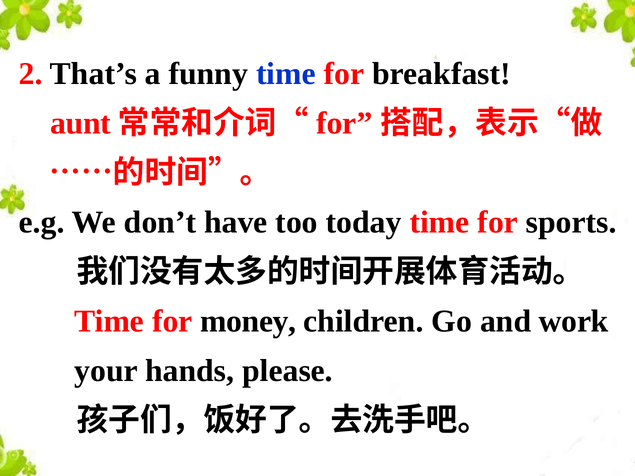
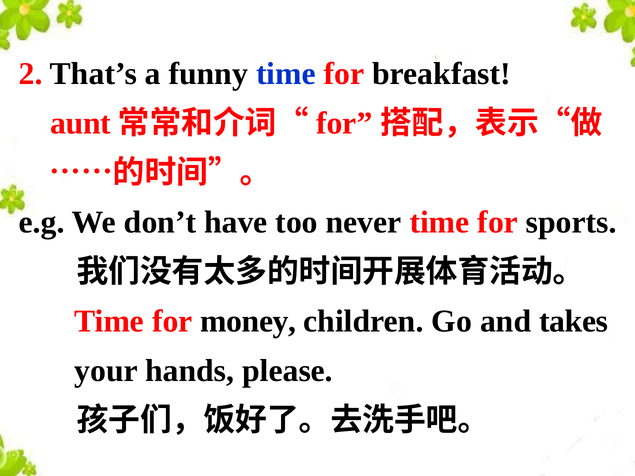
today: today -> never
work: work -> takes
